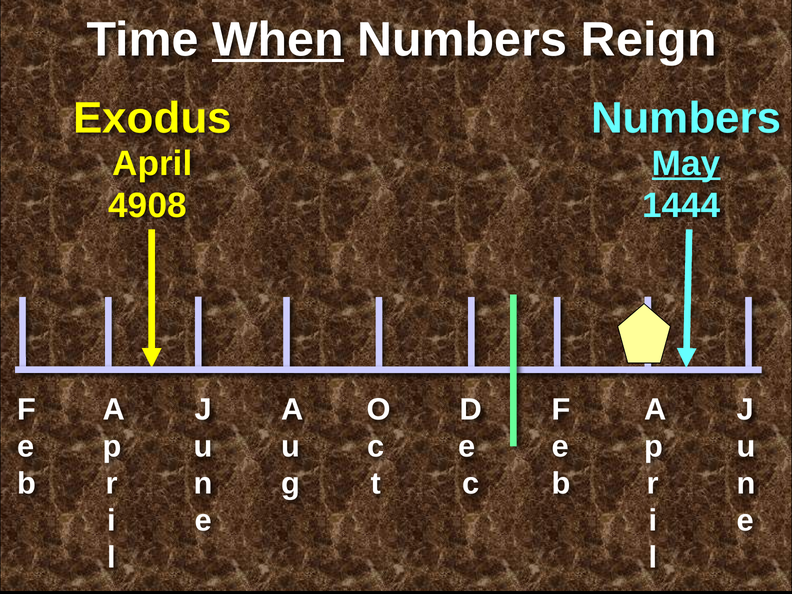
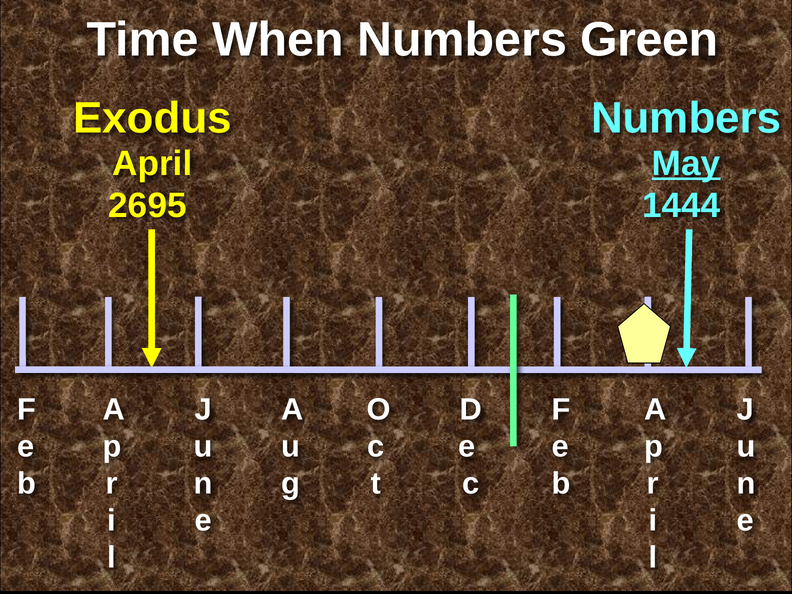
When underline: present -> none
Reign: Reign -> Green
4908: 4908 -> 2695
